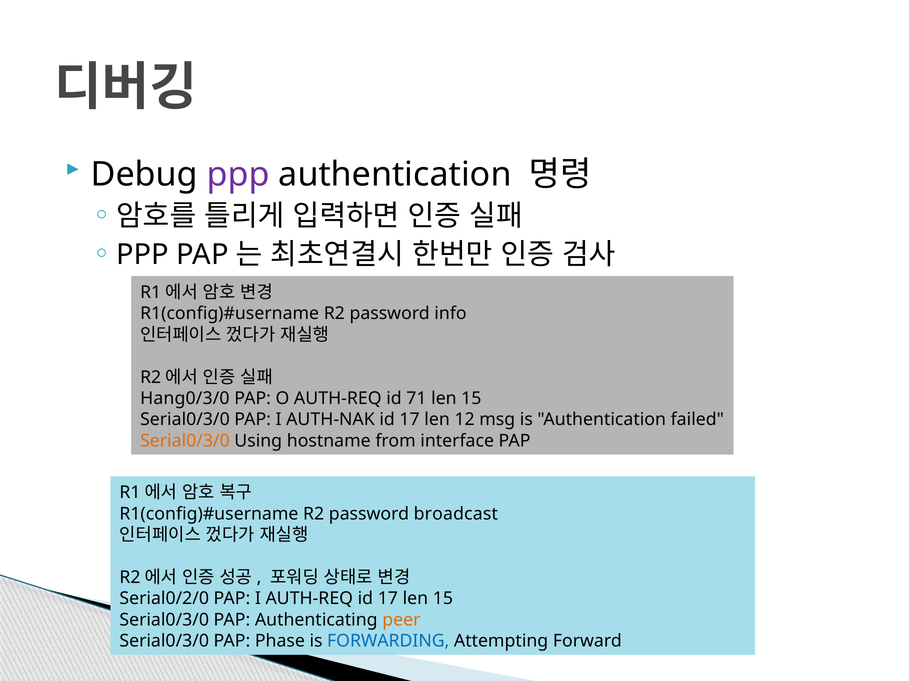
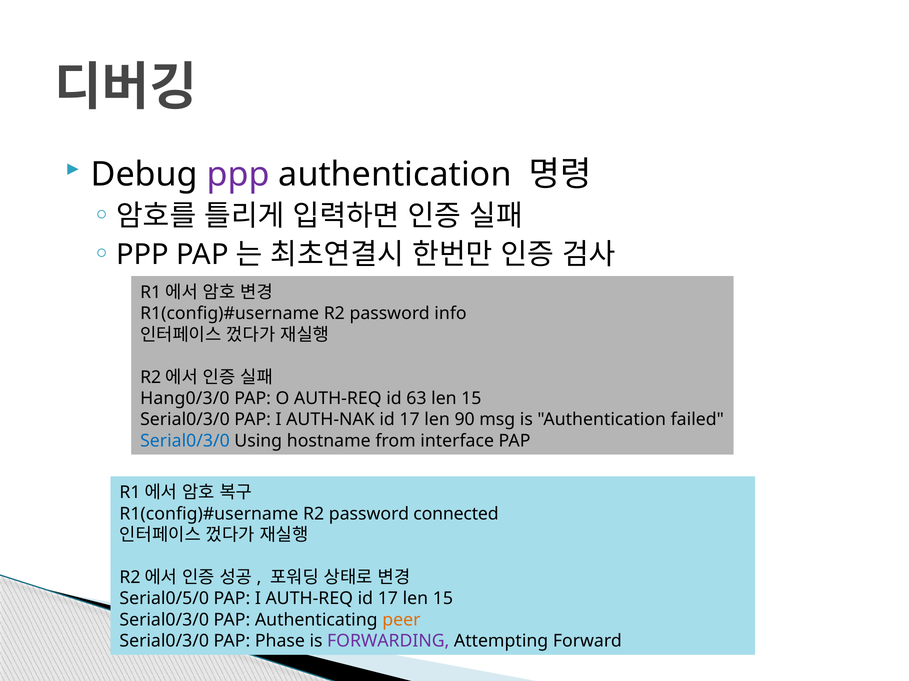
71: 71 -> 63
12: 12 -> 90
Serial0/3/0 at (185, 441) colour: orange -> blue
broadcast: broadcast -> connected
Serial0/2/0: Serial0/2/0 -> Serial0/5/0
FORWARDING colour: blue -> purple
